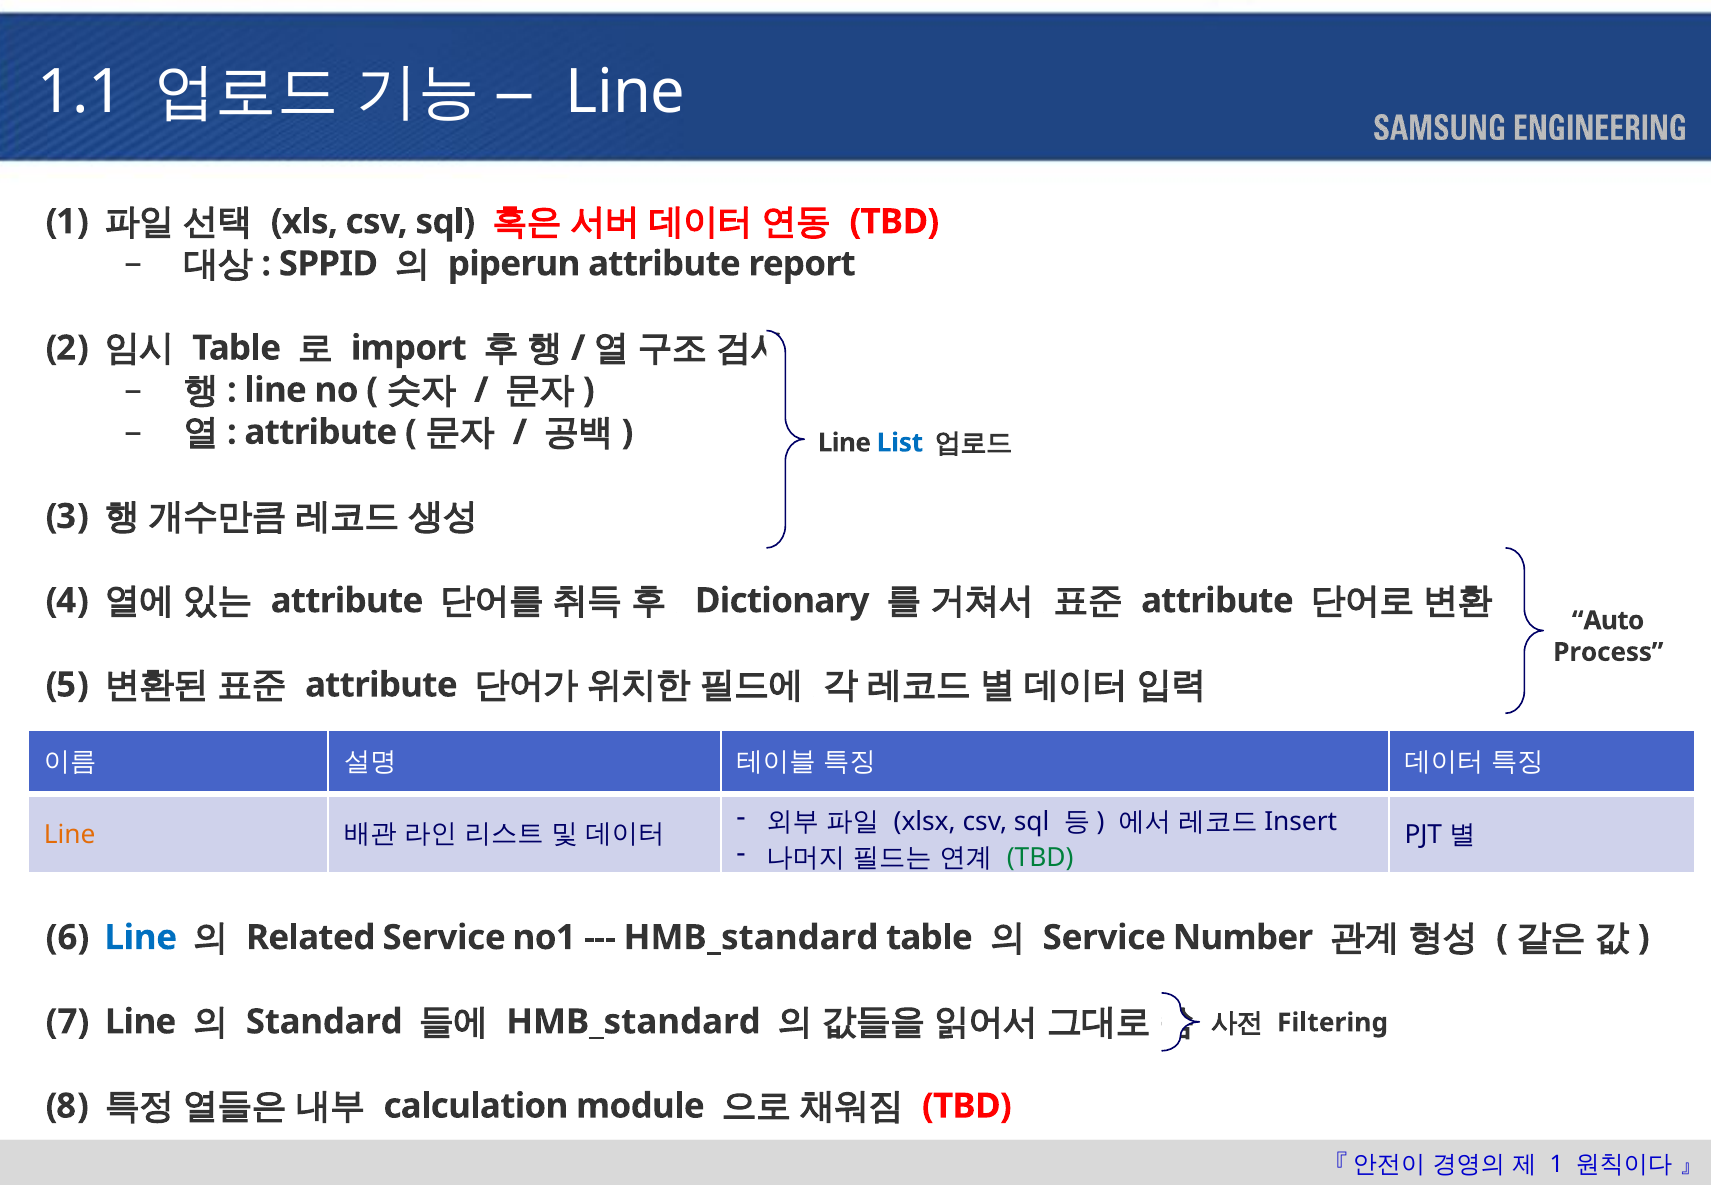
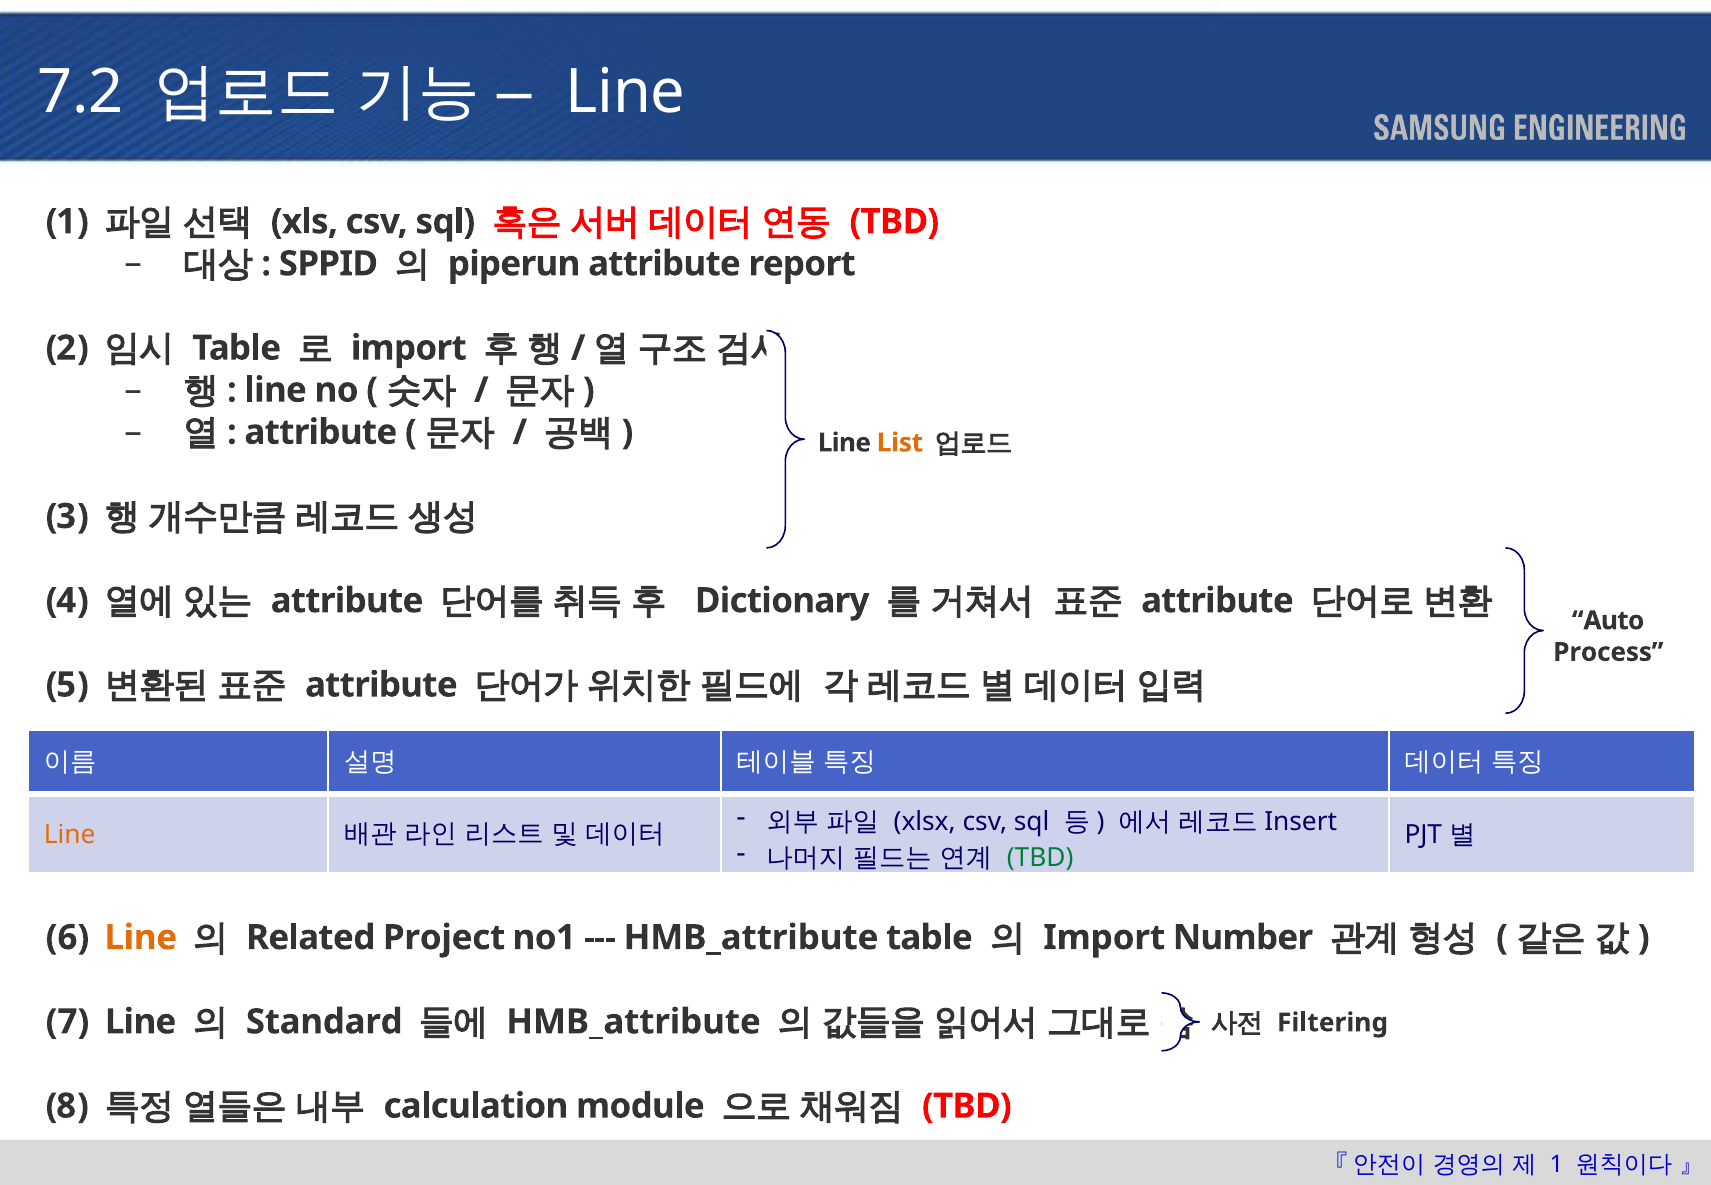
1.1: 1.1 -> 7.2
List colour: blue -> orange
Line at (141, 937) colour: blue -> orange
Related Service: Service -> Project
HMB_standard at (751, 937): HMB_standard -> HMB_attribute
Service at (1104, 937): Service -> Import
HMB_standard at (633, 1021): HMB_standard -> HMB_attribute
